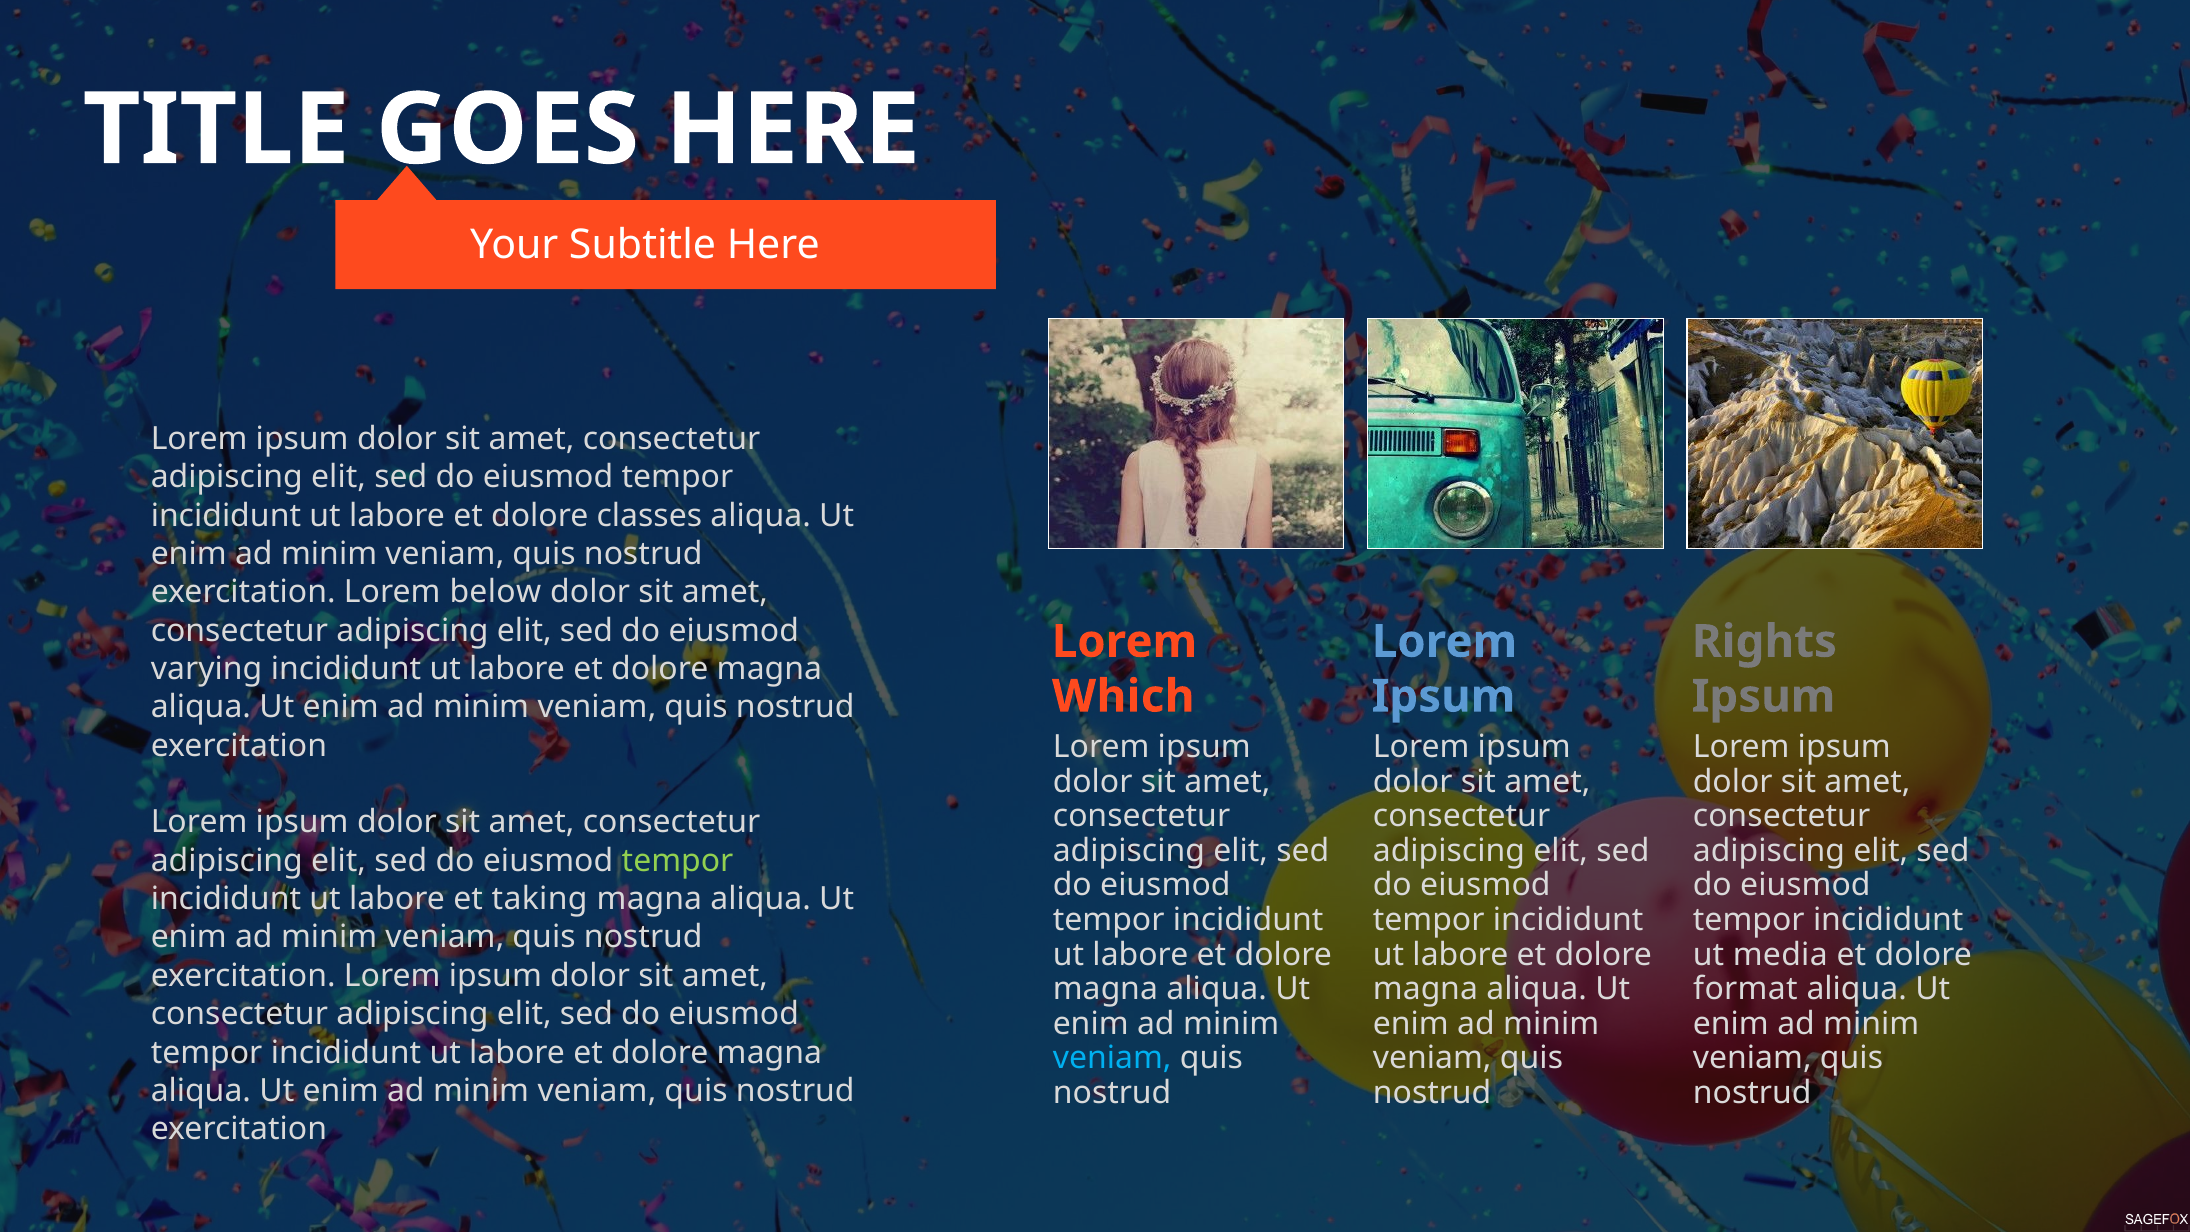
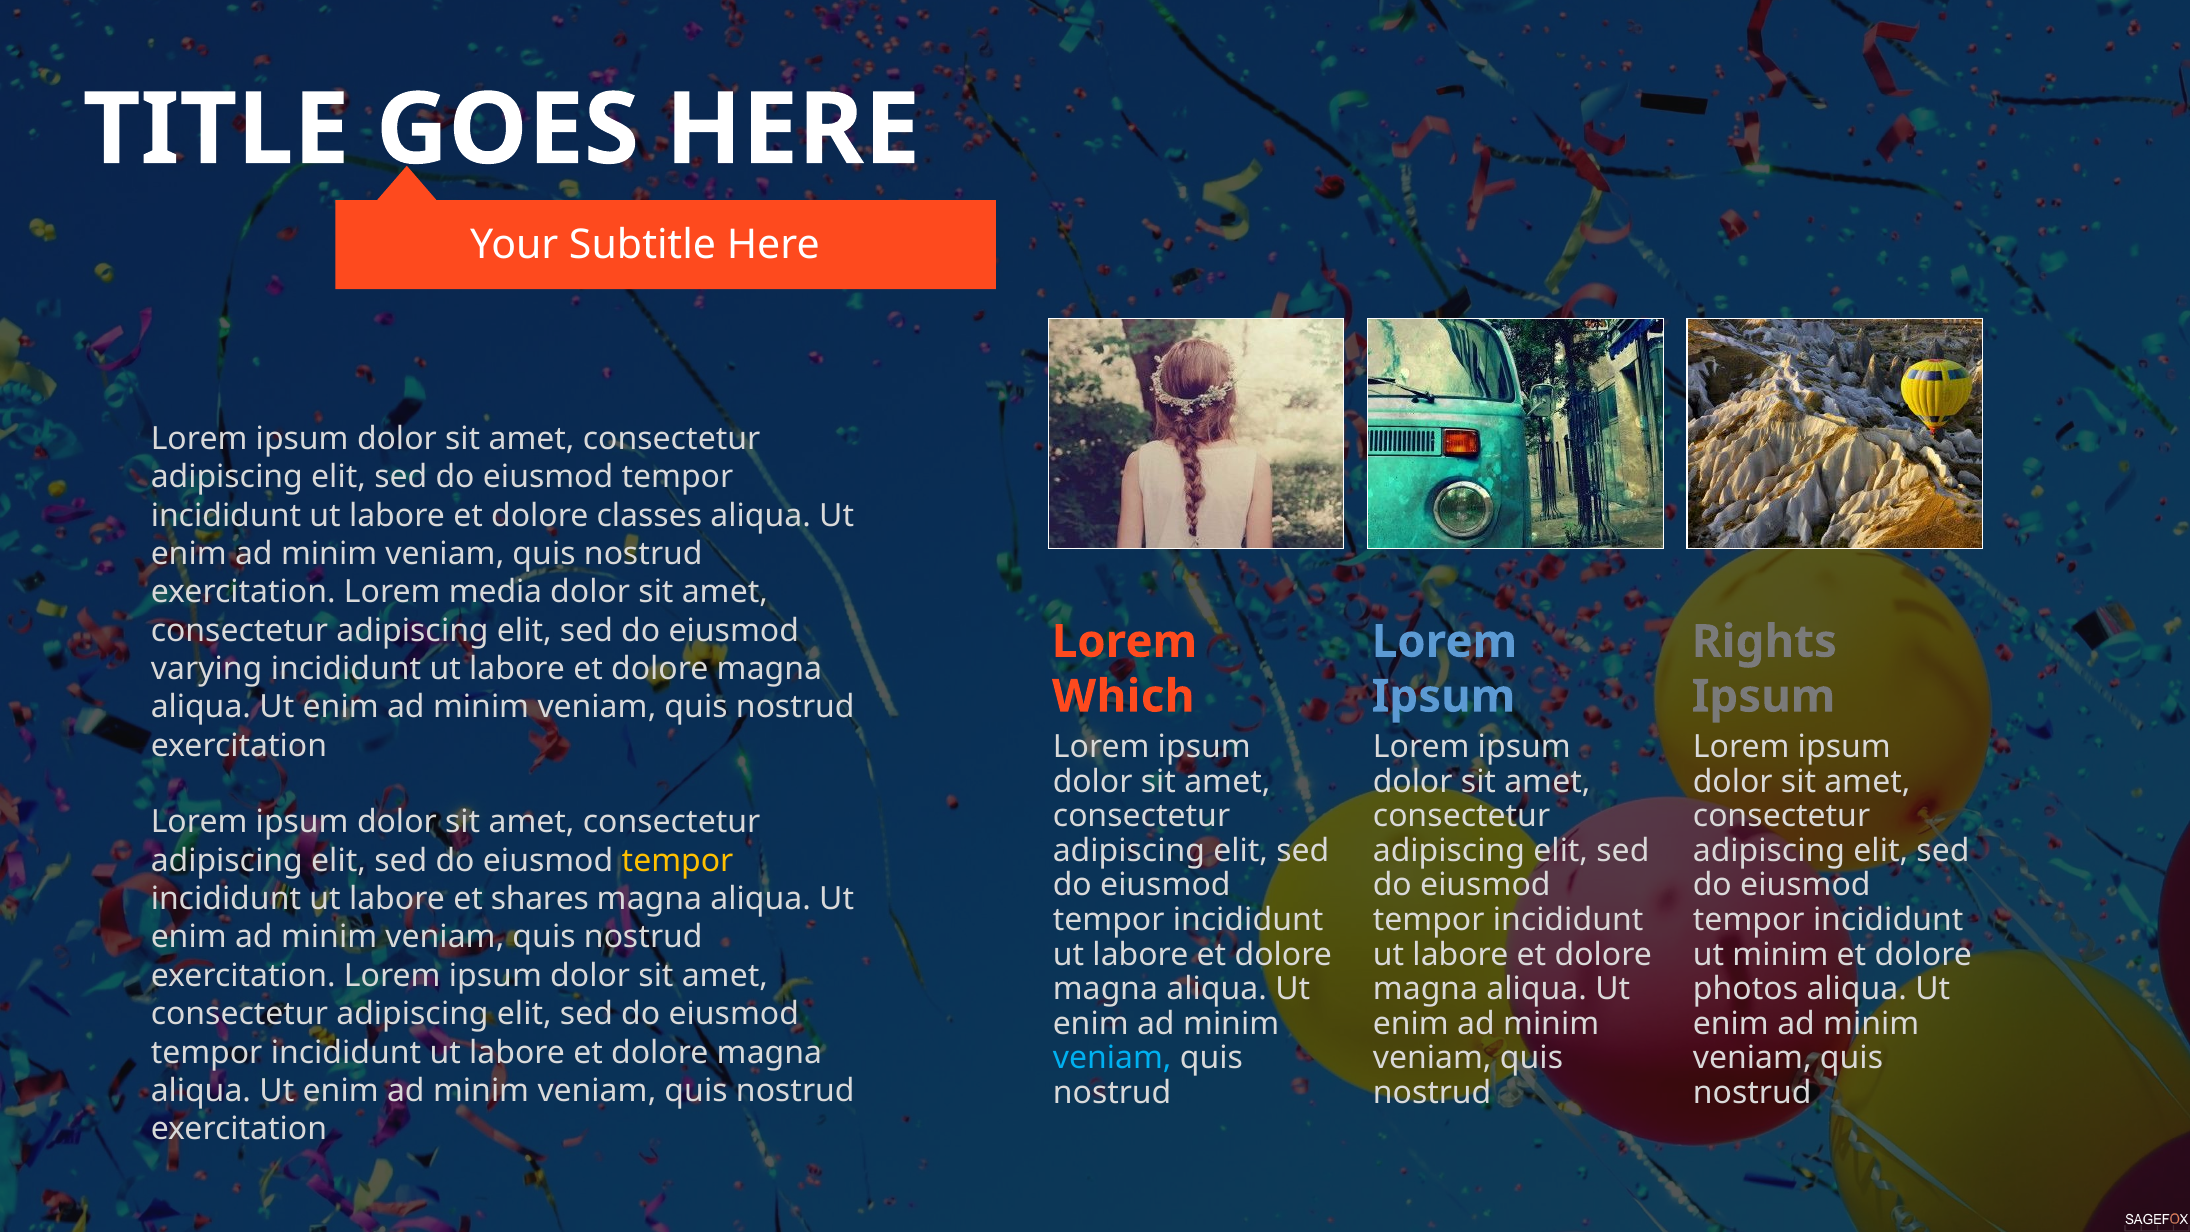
below: below -> media
tempor at (678, 861) colour: light green -> yellow
taking: taking -> shares
ut media: media -> minim
format: format -> photos
